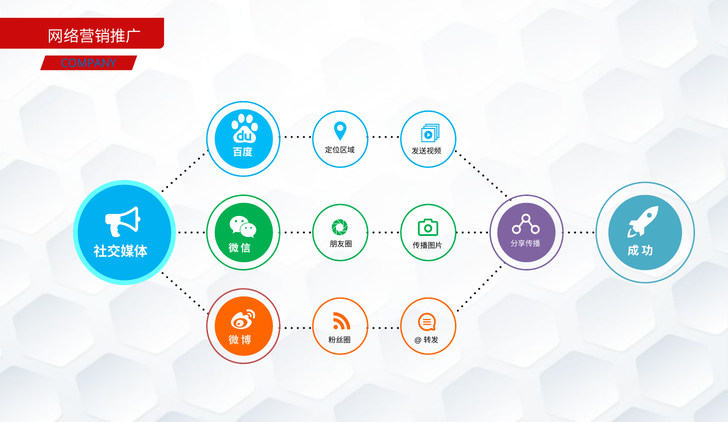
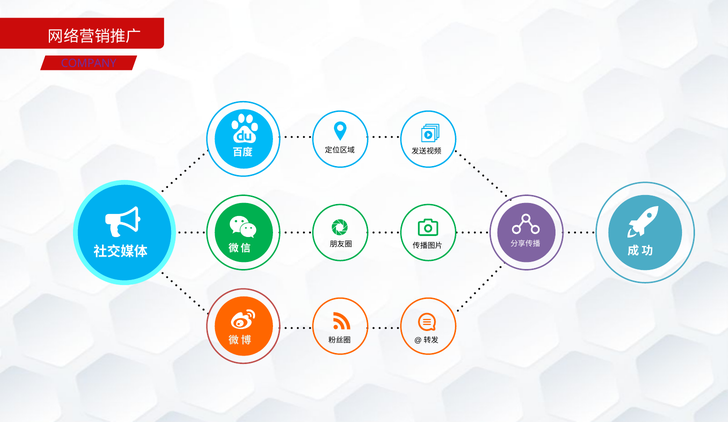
COMPANY colour: blue -> purple
